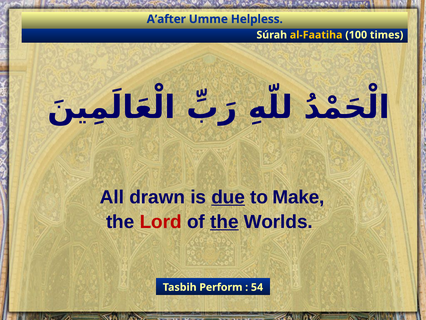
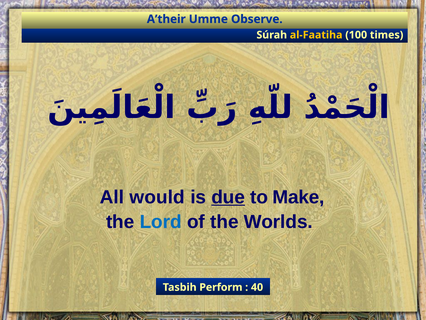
A’after: A’after -> A’their
Helpless: Helpless -> Observe
drawn: drawn -> would
Lord colour: red -> blue
the at (224, 221) underline: present -> none
54: 54 -> 40
